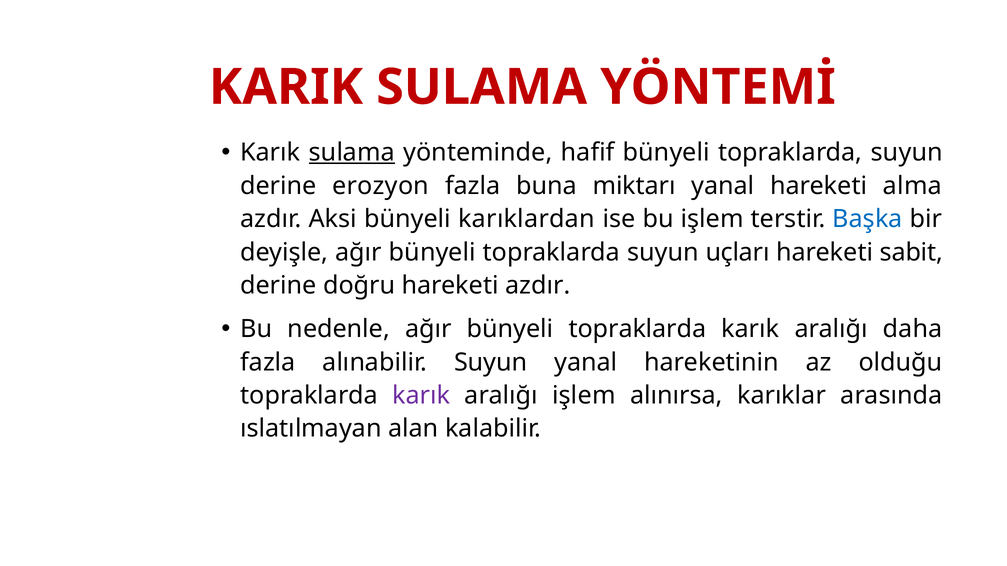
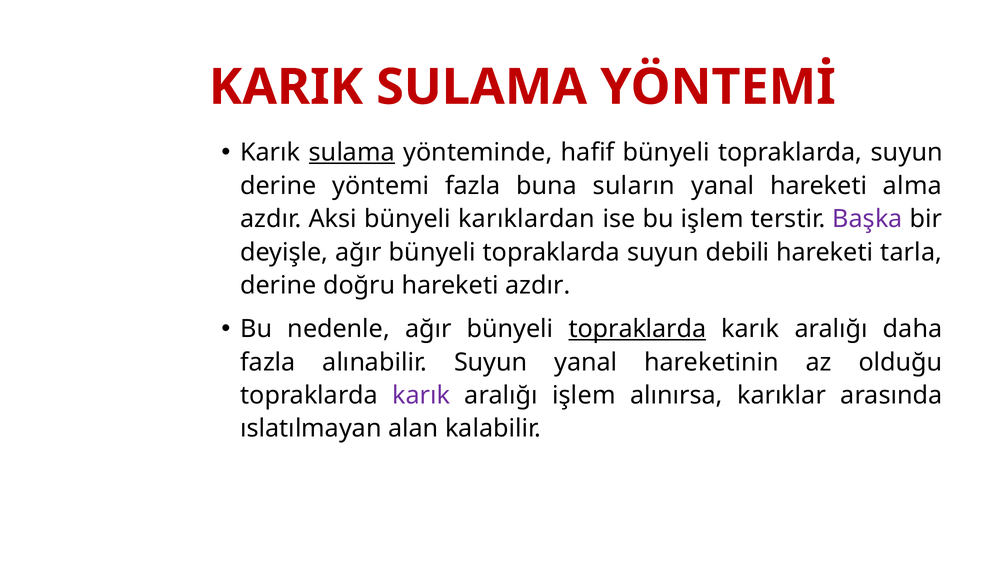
erozyon: erozyon -> yöntemi
miktarı: miktarı -> suların
Başka colour: blue -> purple
uçları: uçları -> debili
sabit: sabit -> tarla
topraklarda at (637, 329) underline: none -> present
